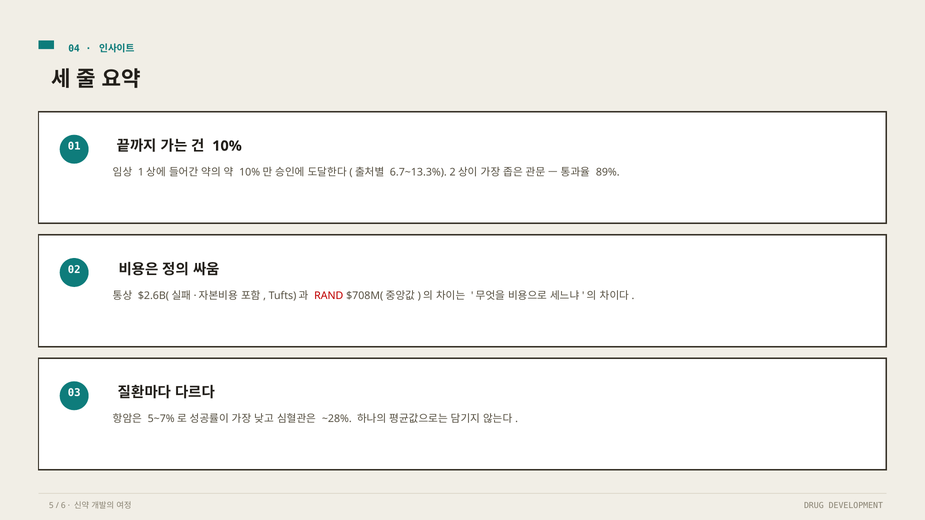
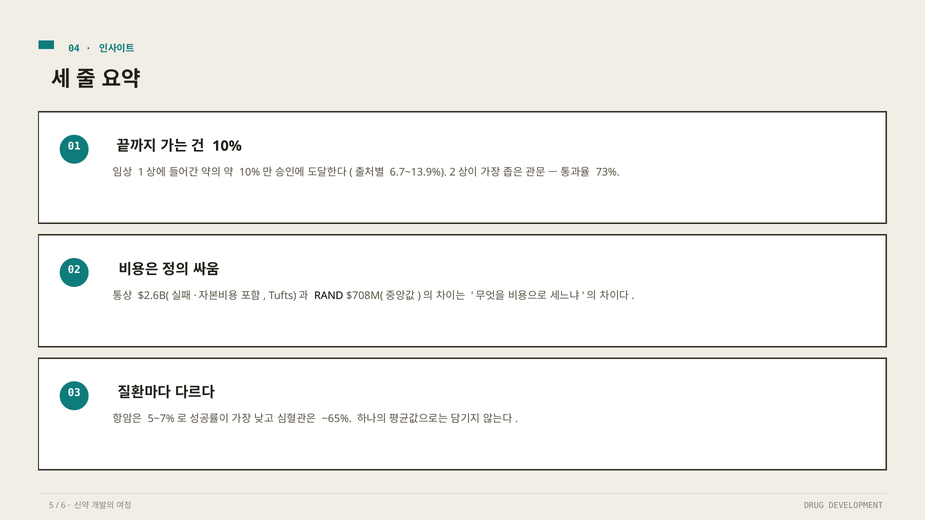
6.7~13.3%: 6.7~13.3% -> 6.7~13.9%
89%: 89% -> 73%
RAND colour: red -> black
~28%: ~28% -> ~65%
